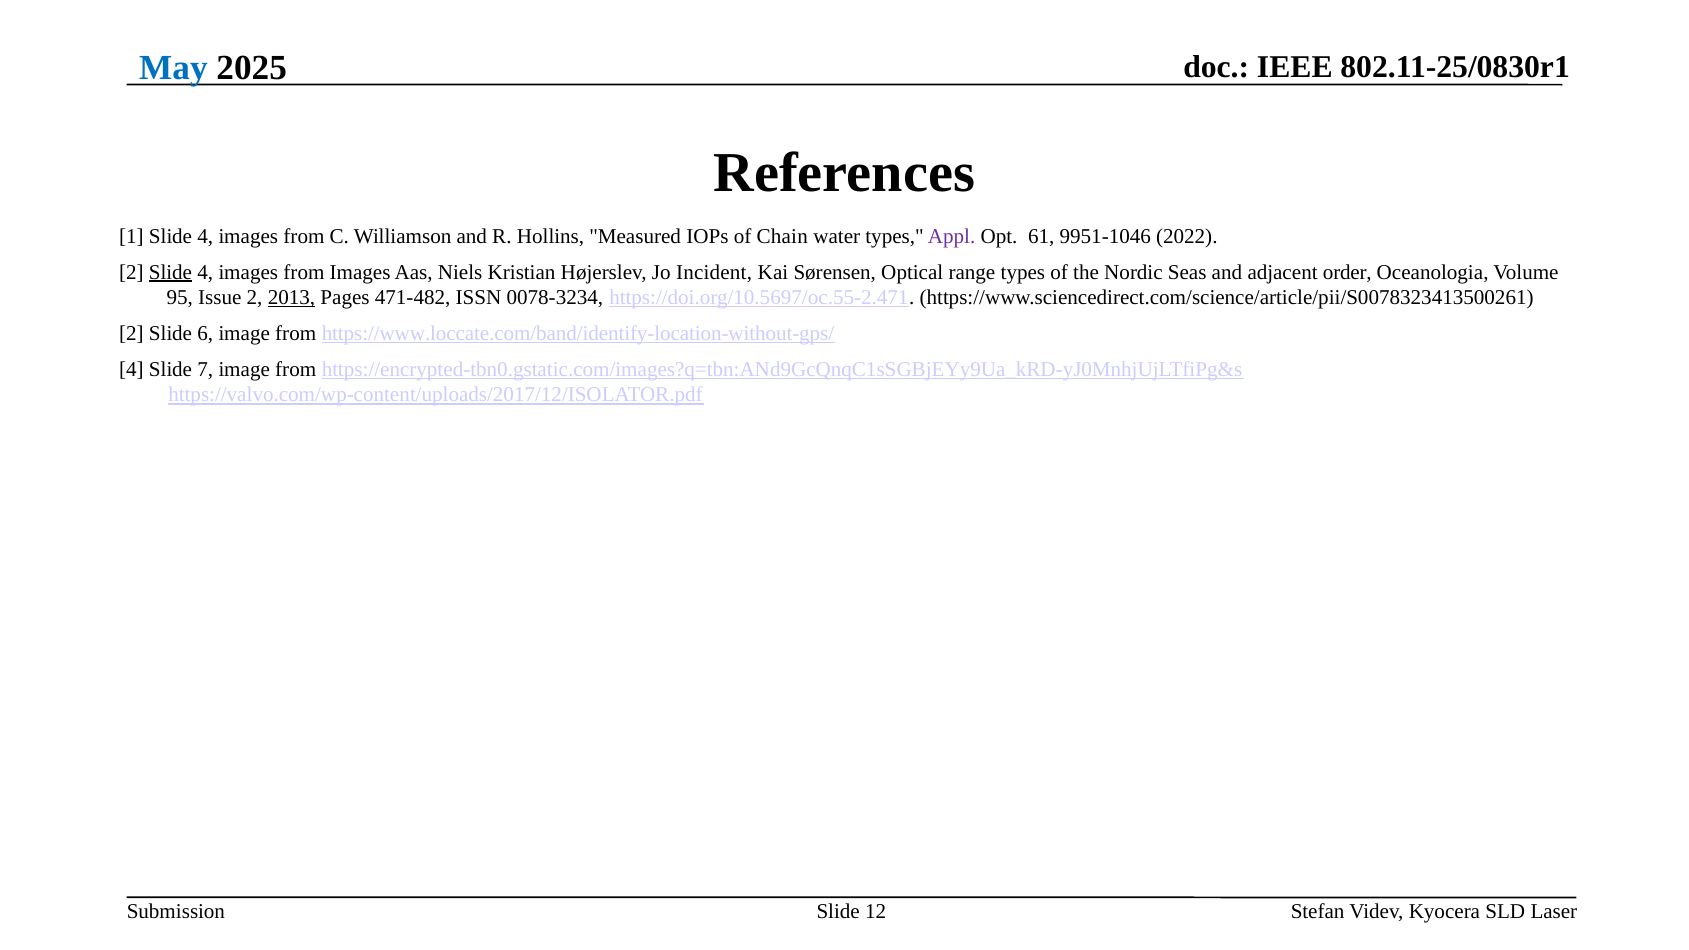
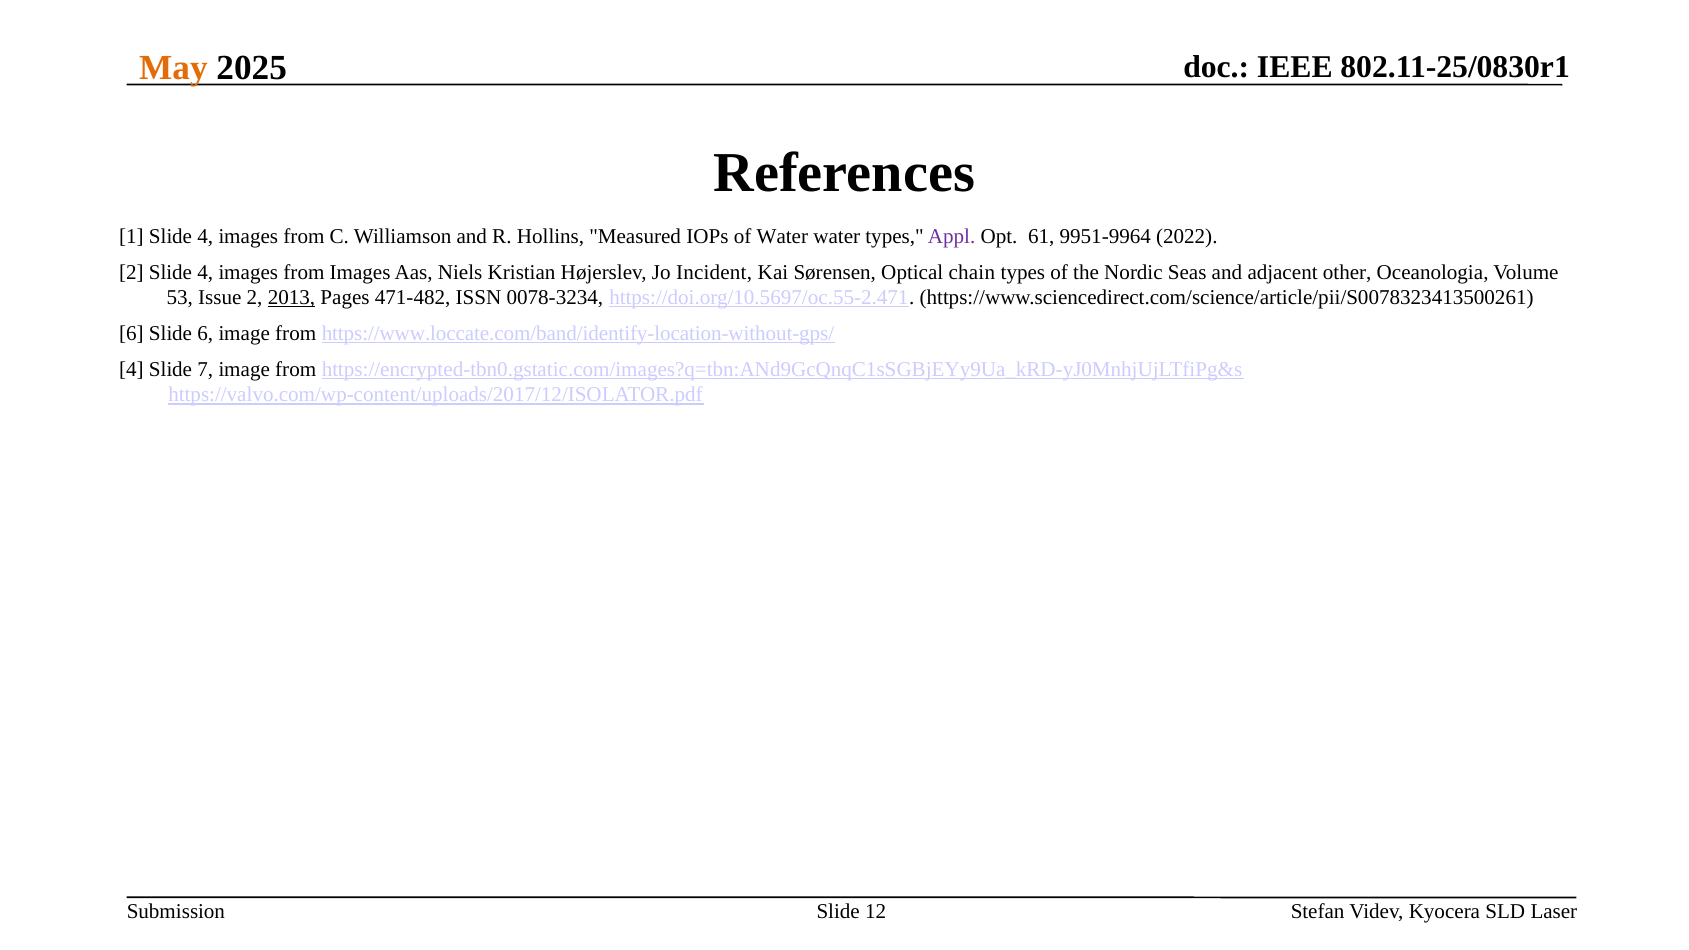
May colour: blue -> orange
of Chain: Chain -> Water
9951-1046: 9951-1046 -> 9951-9964
Slide at (170, 272) underline: present -> none
range: range -> chain
order: order -> other
95: 95 -> 53
2 at (131, 333): 2 -> 6
